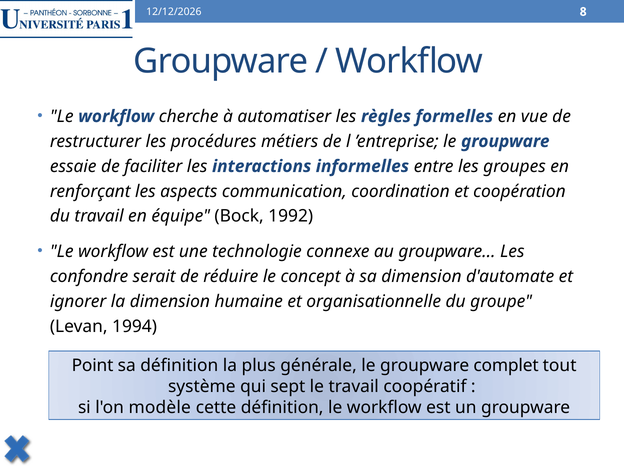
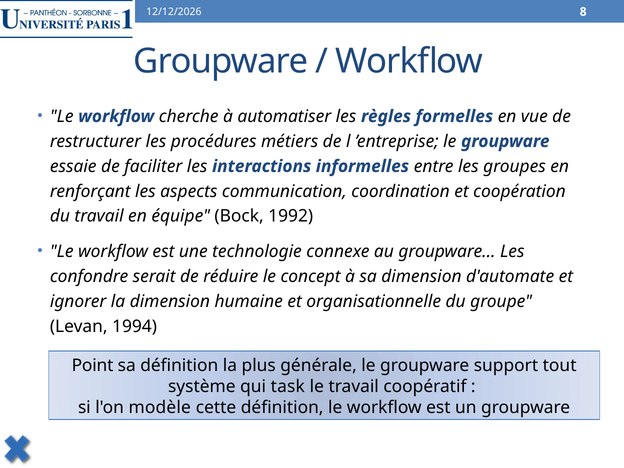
complet: complet -> support
sept: sept -> task
